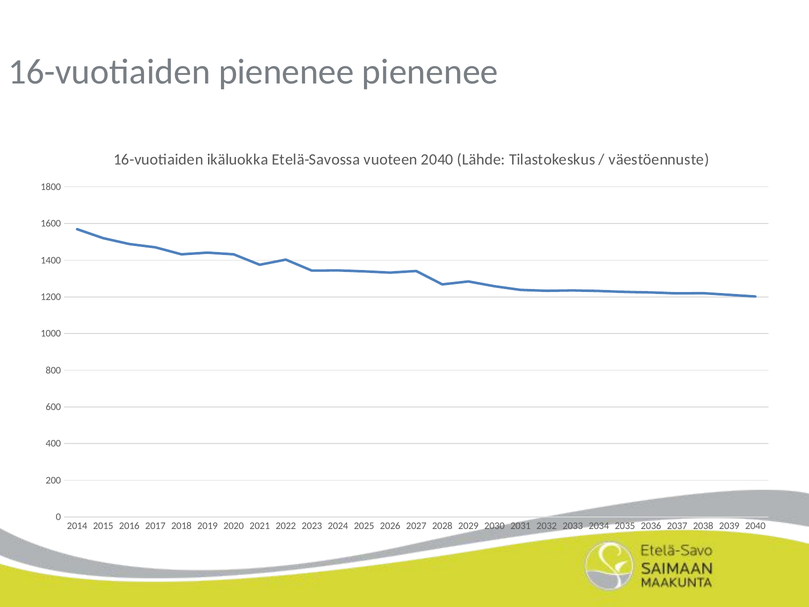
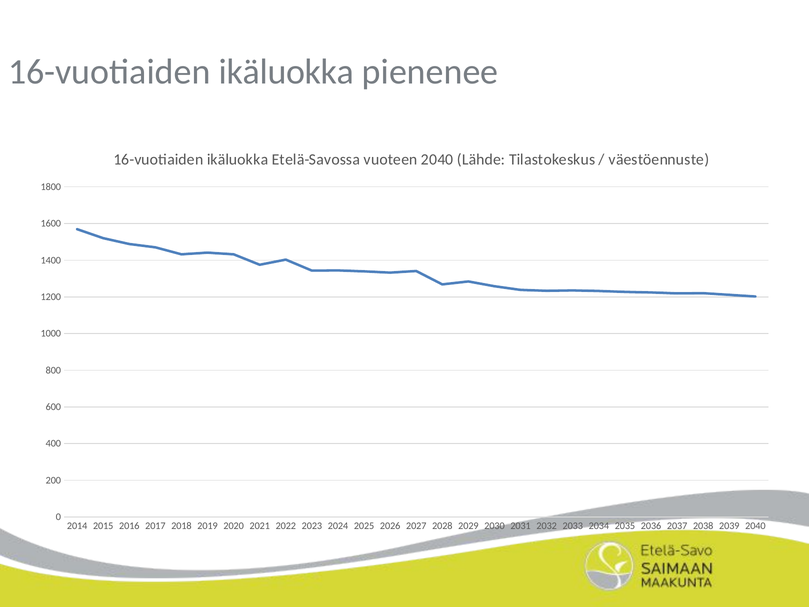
pienenee at (286, 72): pienenee -> ikäluokka
